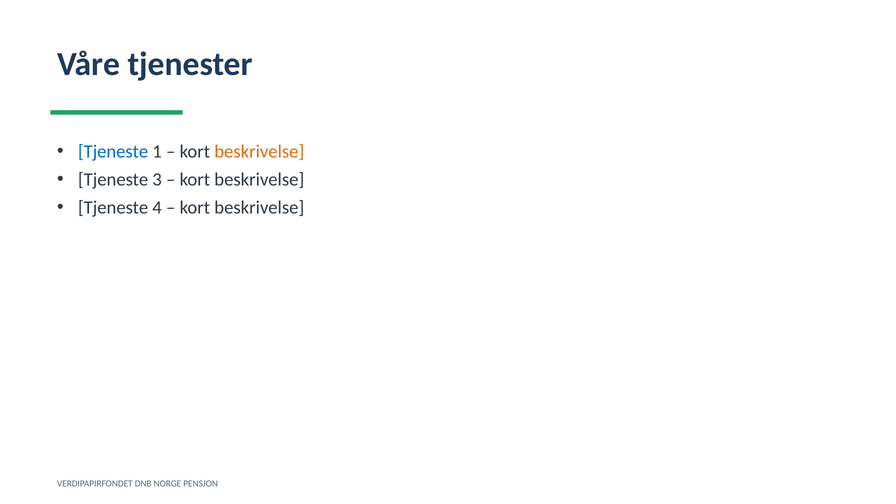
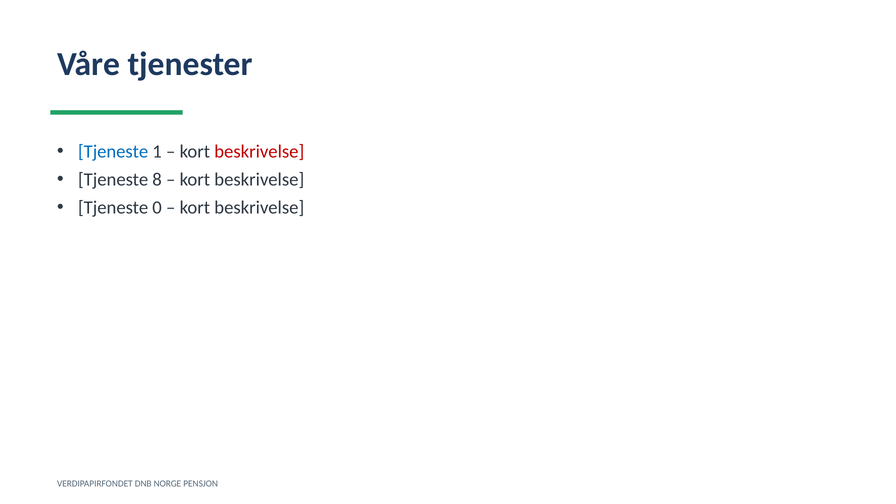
beskrivelse at (259, 152) colour: orange -> red
3: 3 -> 8
4: 4 -> 0
